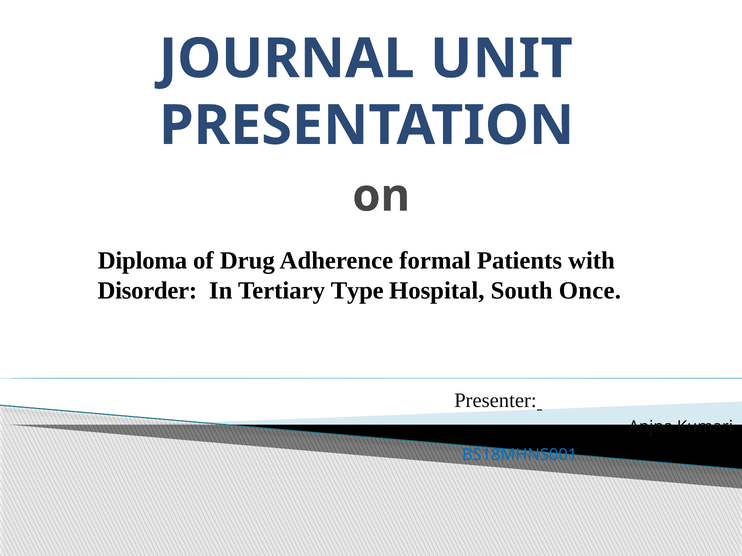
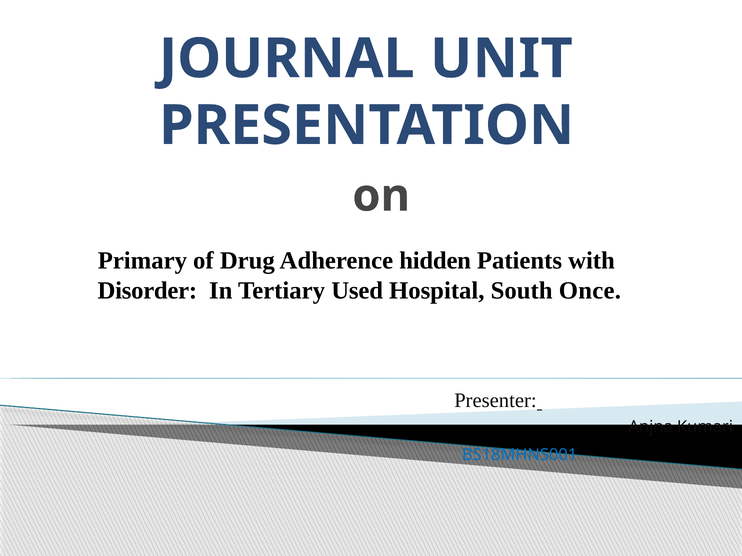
Diploma: Diploma -> Primary
formal: formal -> hidden
Type: Type -> Used
